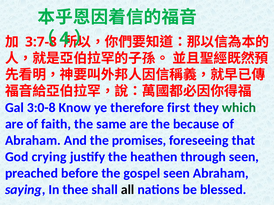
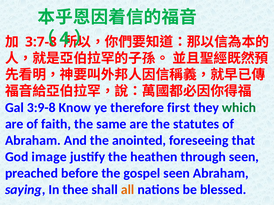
3:0-8: 3:0-8 -> 3:9-8
because: because -> statutes
promises: promises -> anointed
crying: crying -> image
all colour: black -> orange
